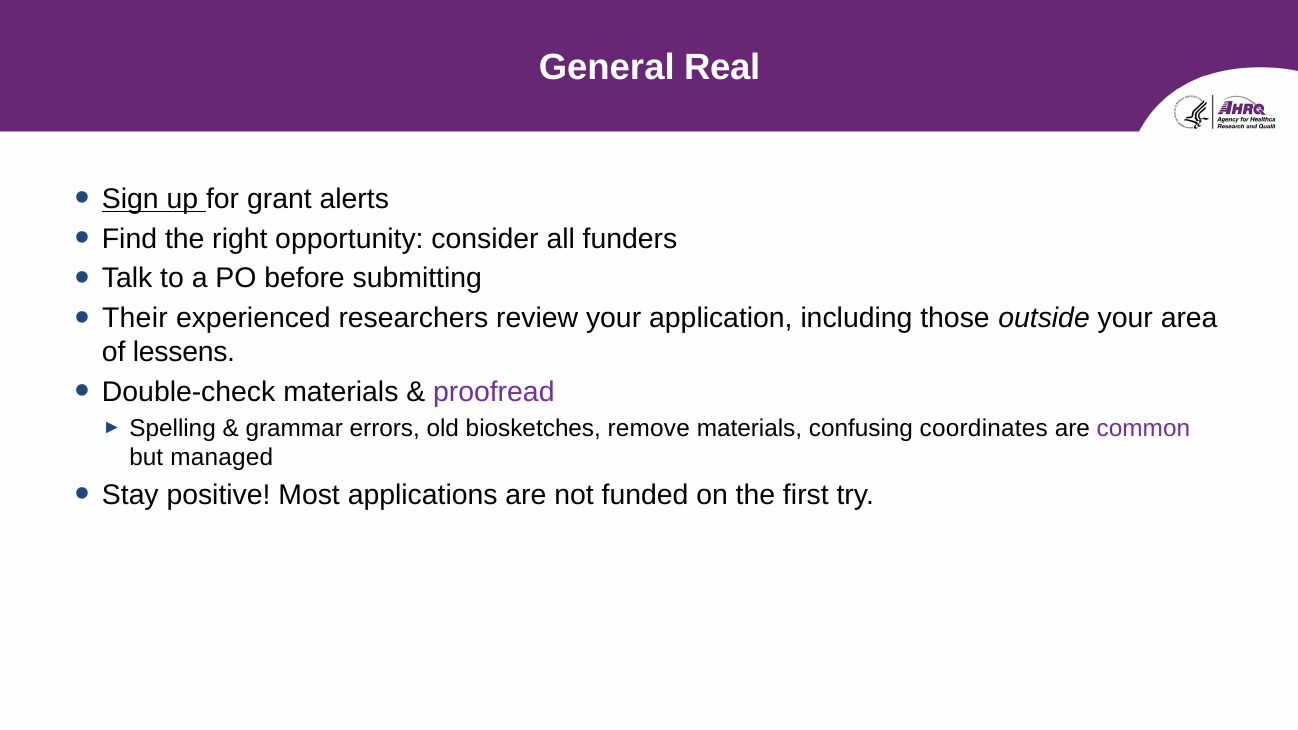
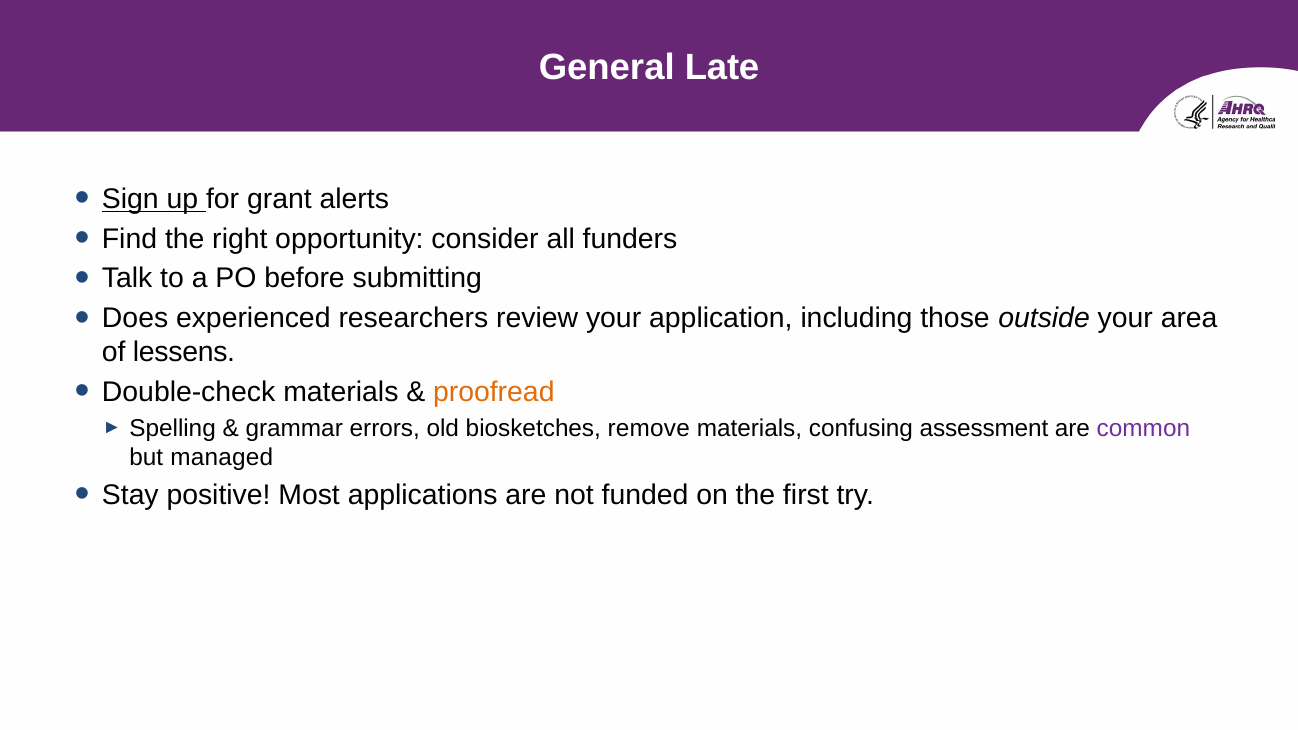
Real: Real -> Late
Their: Their -> Does
proofread colour: purple -> orange
coordinates: coordinates -> assessment
